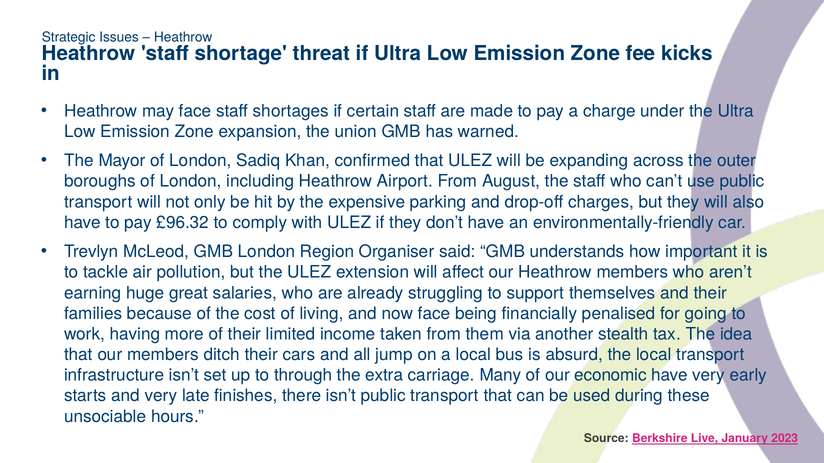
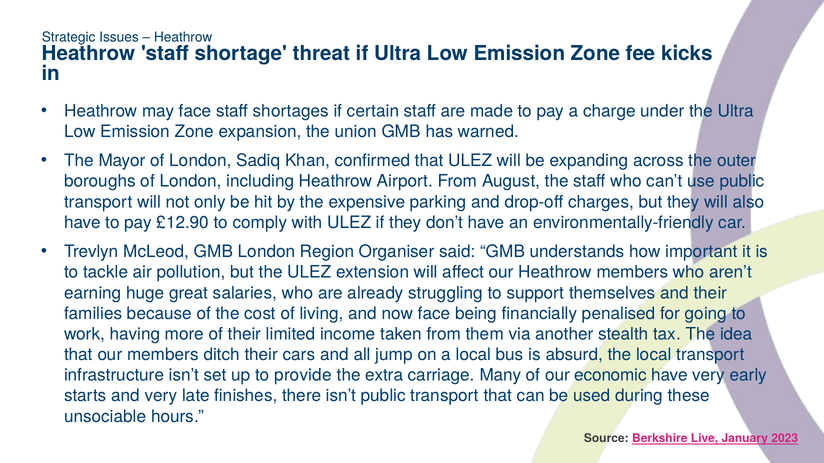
£96.32: £96.32 -> £12.90
through: through -> provide
